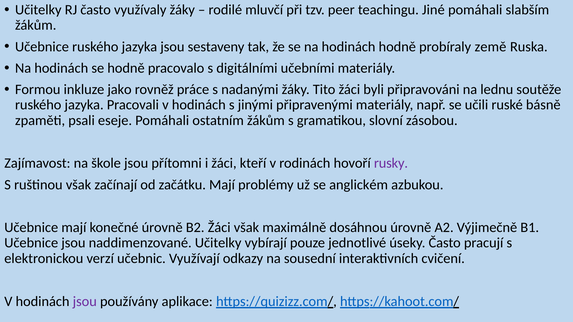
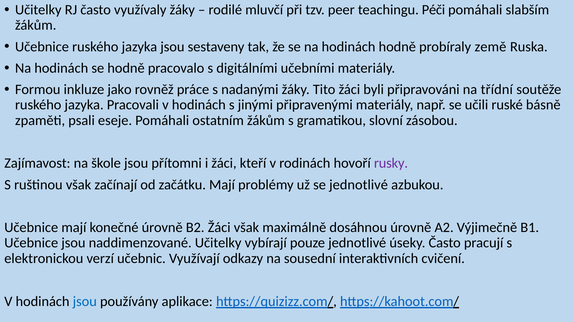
Jiné: Jiné -> Péči
lednu: lednu -> třídní
se anglickém: anglickém -> jednotlivé
jsou at (85, 302) colour: purple -> blue
